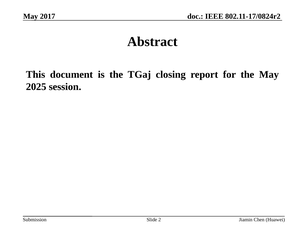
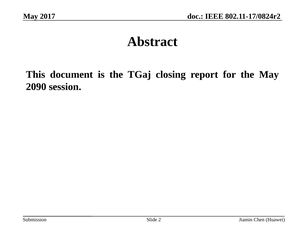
2025: 2025 -> 2090
